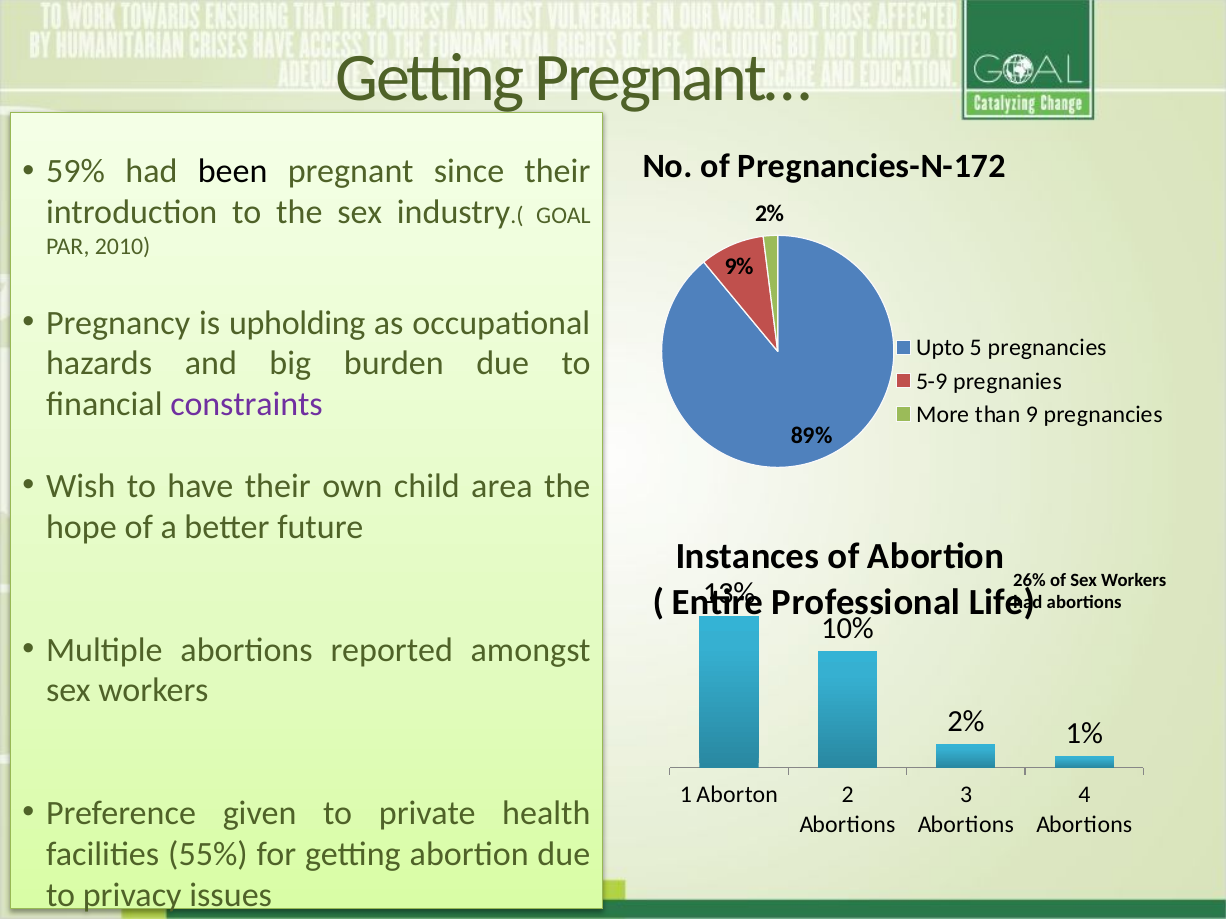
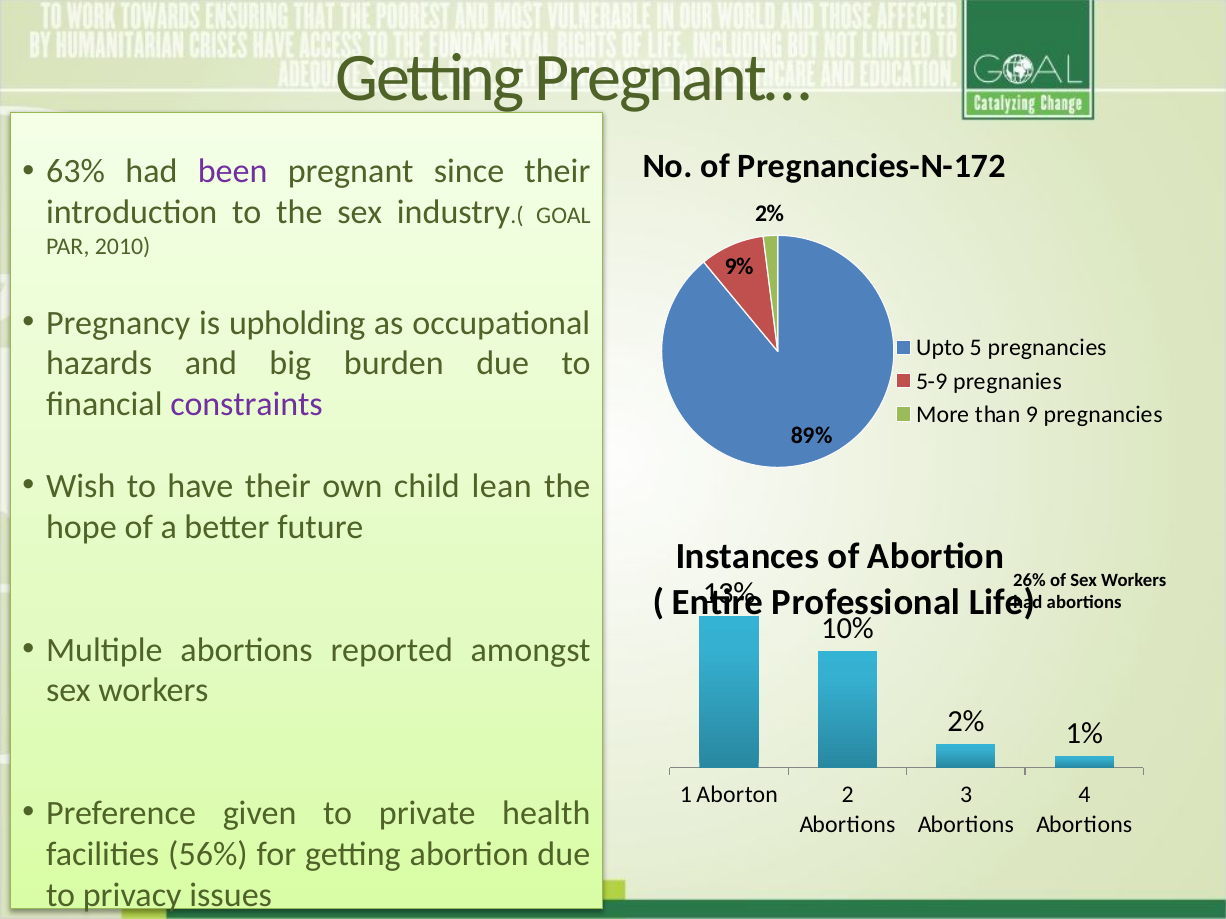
59%: 59% -> 63%
been colour: black -> purple
area: area -> lean
55%: 55% -> 56%
